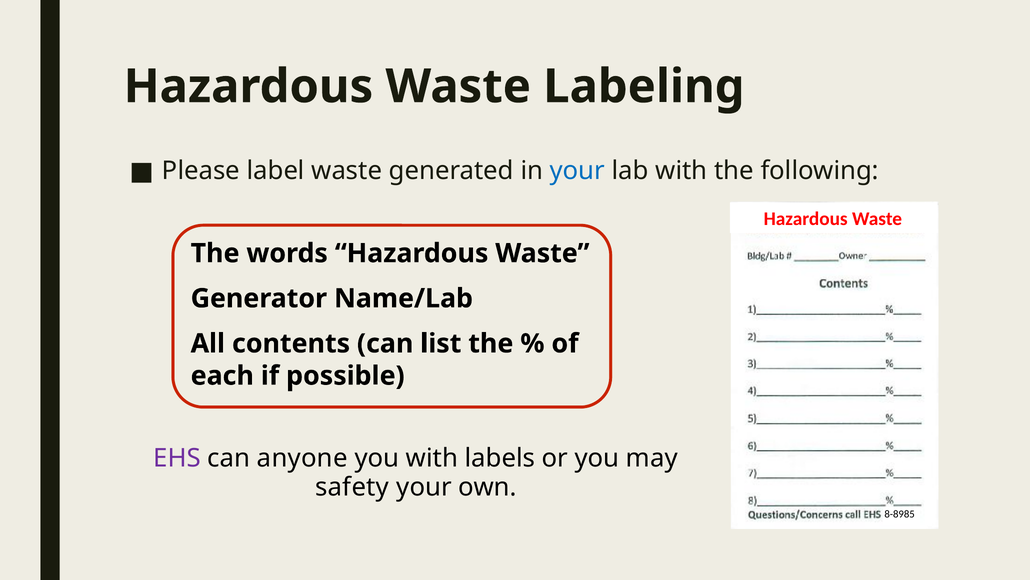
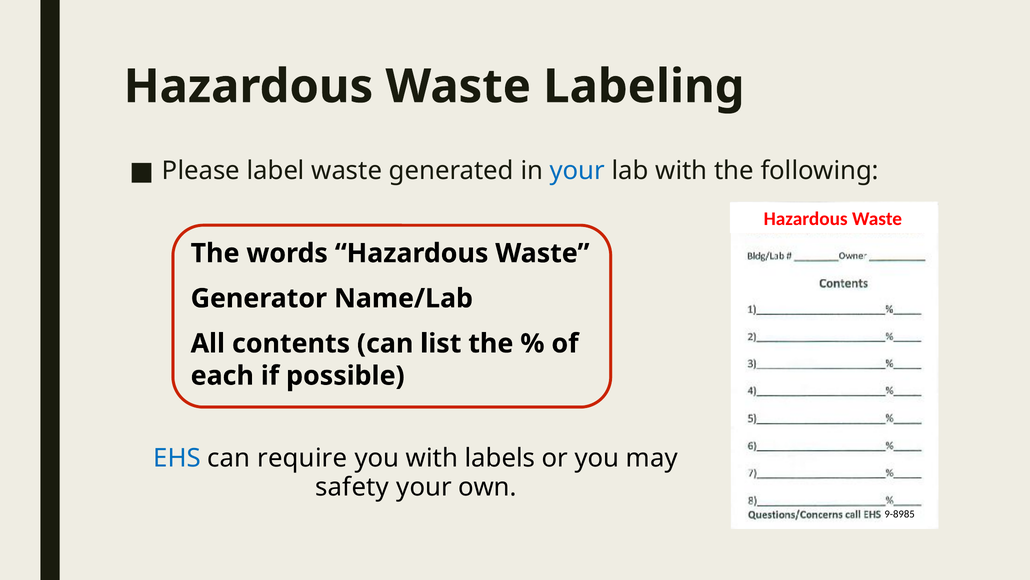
EHS colour: purple -> blue
anyone: anyone -> require
8-8985: 8-8985 -> 9-8985
